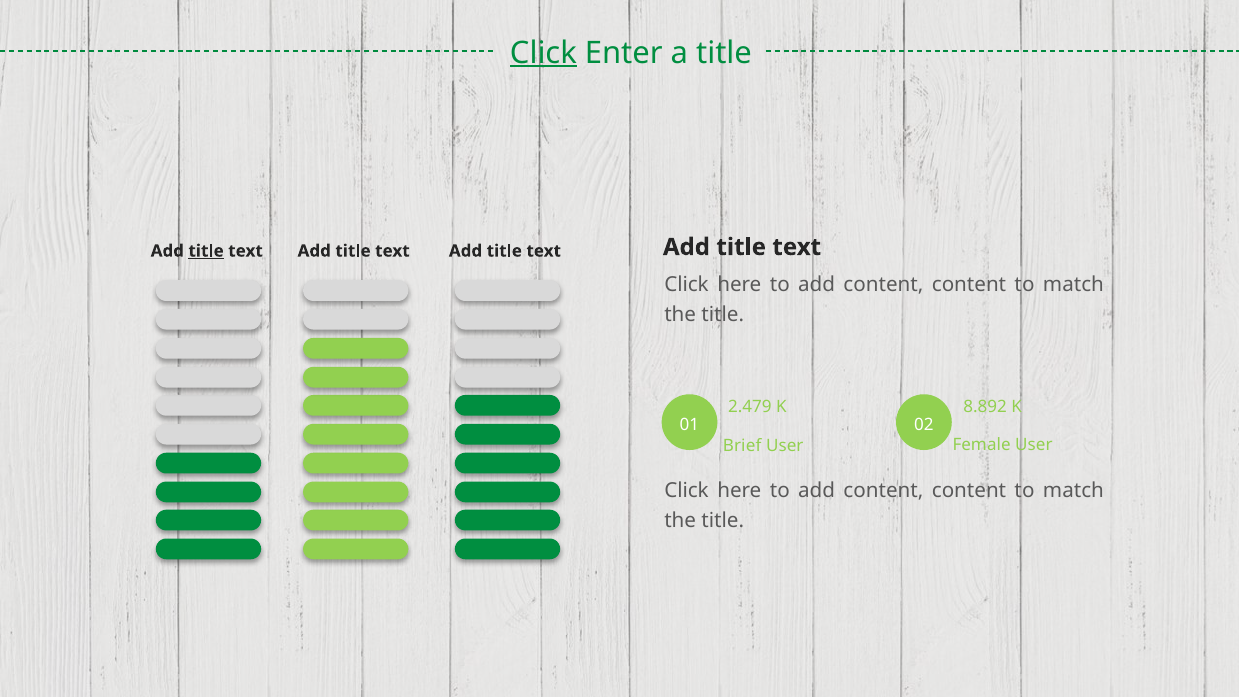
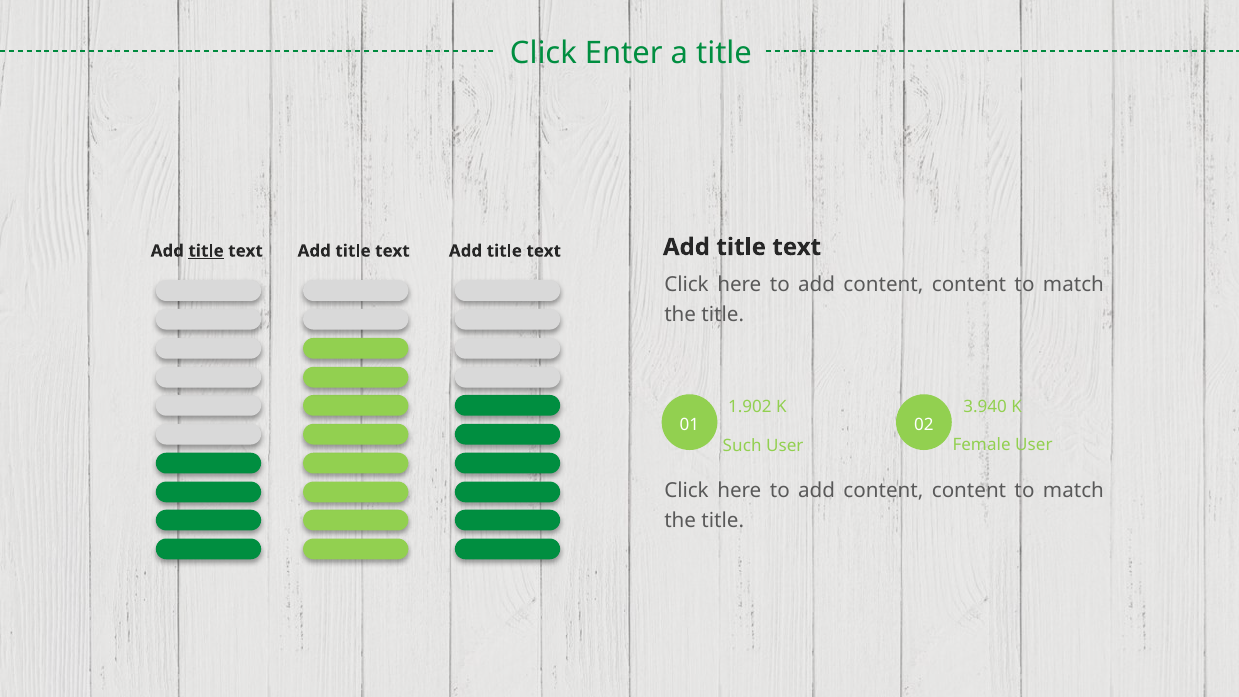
Click at (543, 53) underline: present -> none
2.479: 2.479 -> 1.902
8.892: 8.892 -> 3.940
Brief: Brief -> Such
